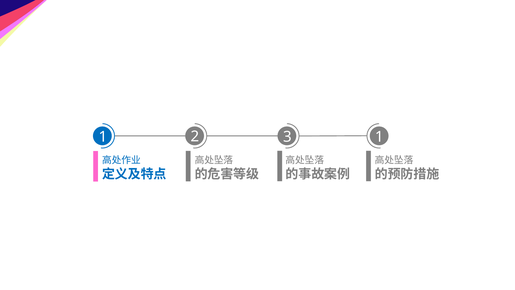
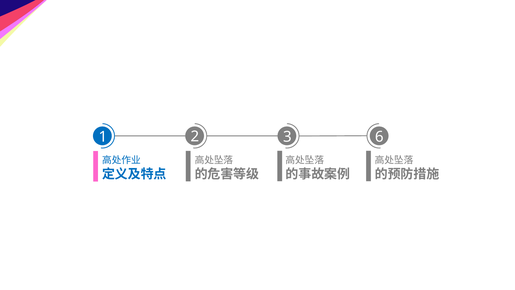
3 1: 1 -> 6
